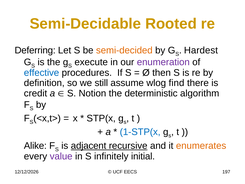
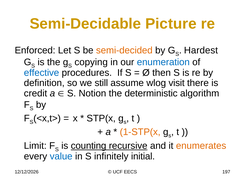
Rooted: Rooted -> Picture
Deferring: Deferring -> Enforced
execute: execute -> copying
enumeration colour: purple -> blue
find: find -> visit
1-STP(x colour: blue -> orange
Alike: Alike -> Limit
adjacent: adjacent -> counting
value colour: purple -> blue
